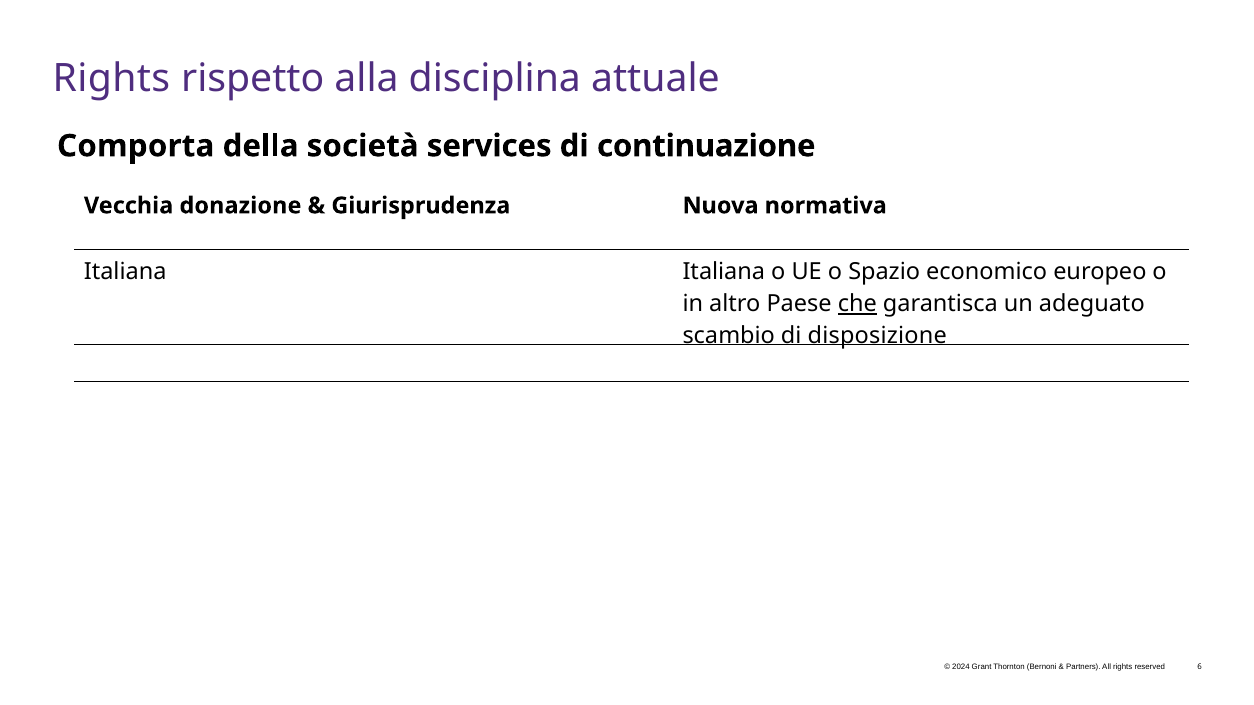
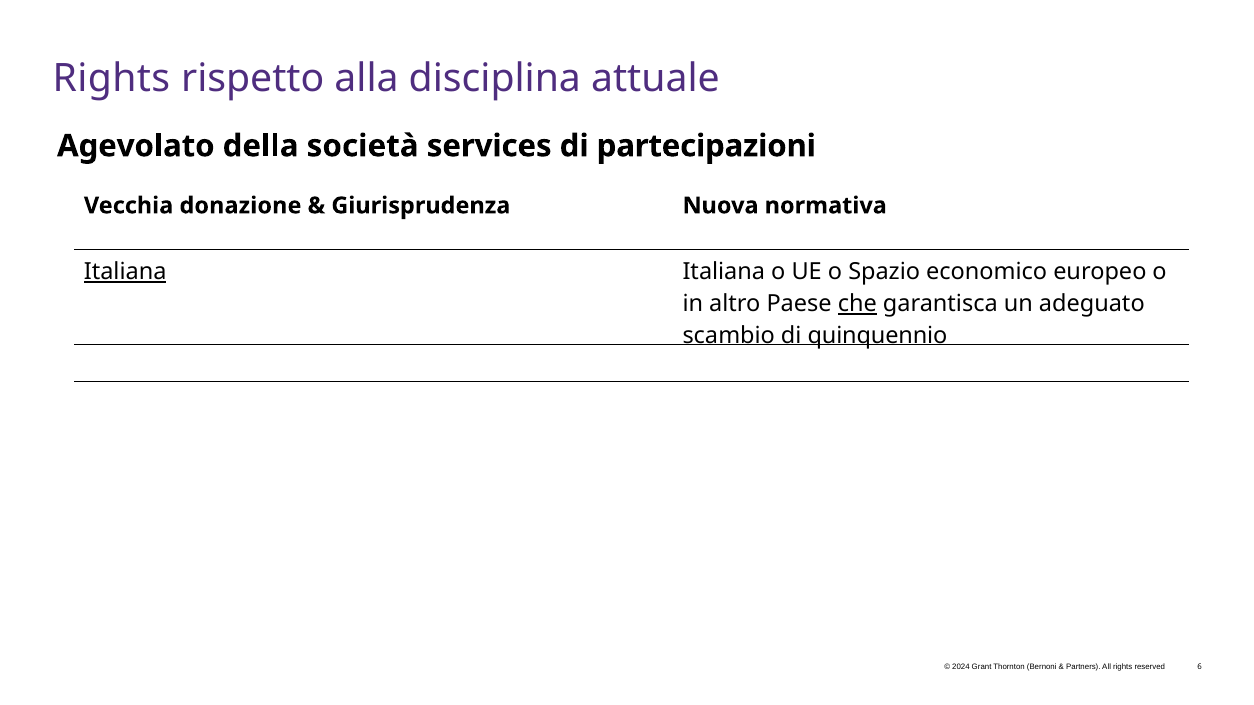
Comporta: Comporta -> Agevolato
continuazione: continuazione -> partecipazioni
Italiana at (125, 272) underline: none -> present
disposizione: disposizione -> quinquennio
